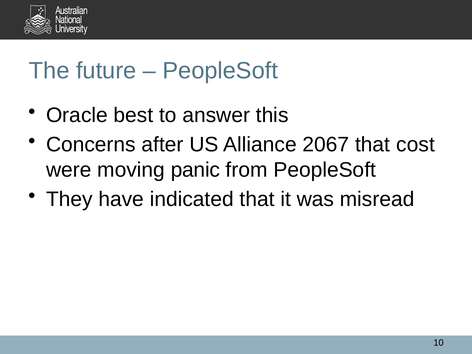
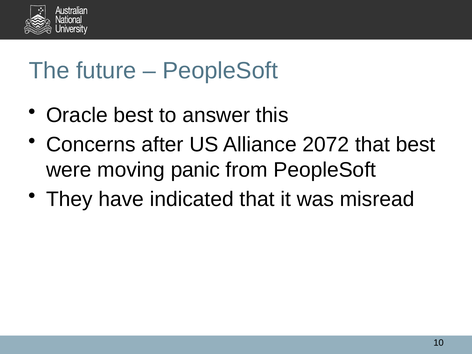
2067: 2067 -> 2072
that cost: cost -> best
